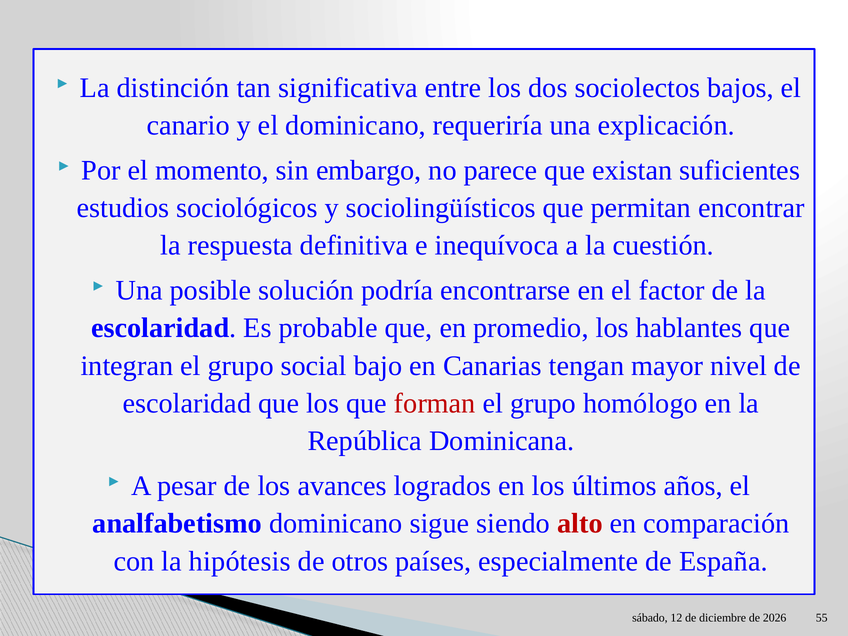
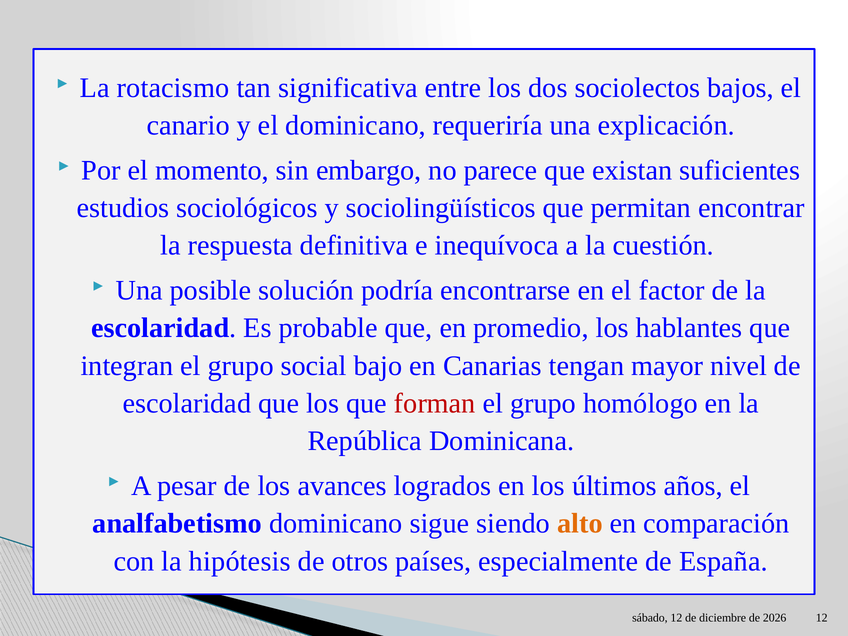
distinción: distinción -> rotacismo
alto colour: red -> orange
55 at (822, 618): 55 -> 12
